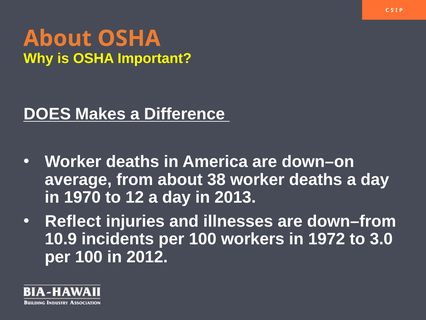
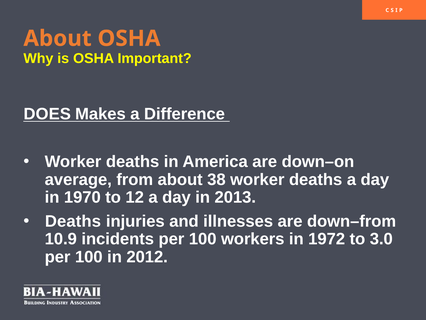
Reflect at (73, 221): Reflect -> Deaths
